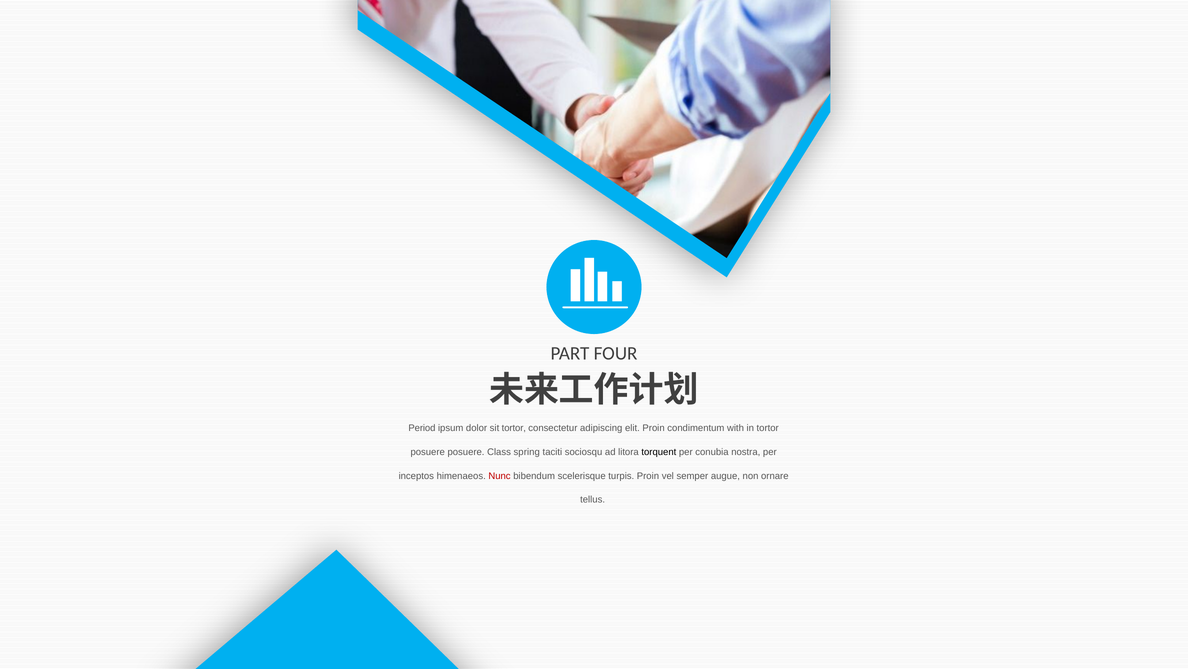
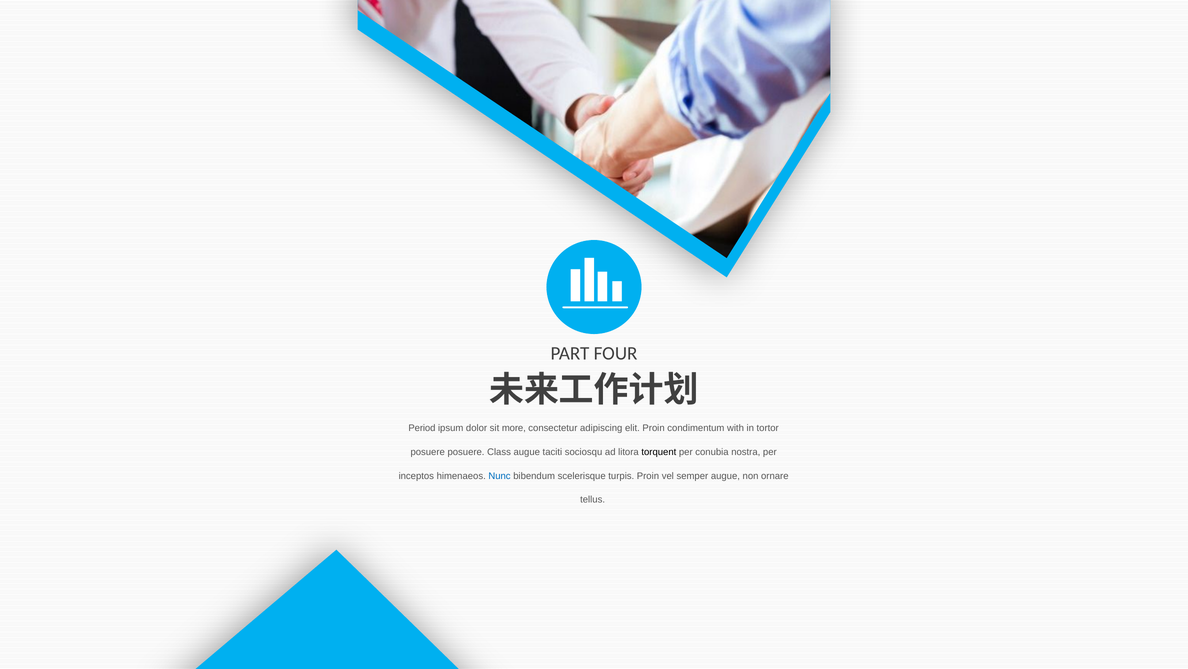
sit tortor: tortor -> more
Class spring: spring -> augue
Nunc colour: red -> blue
